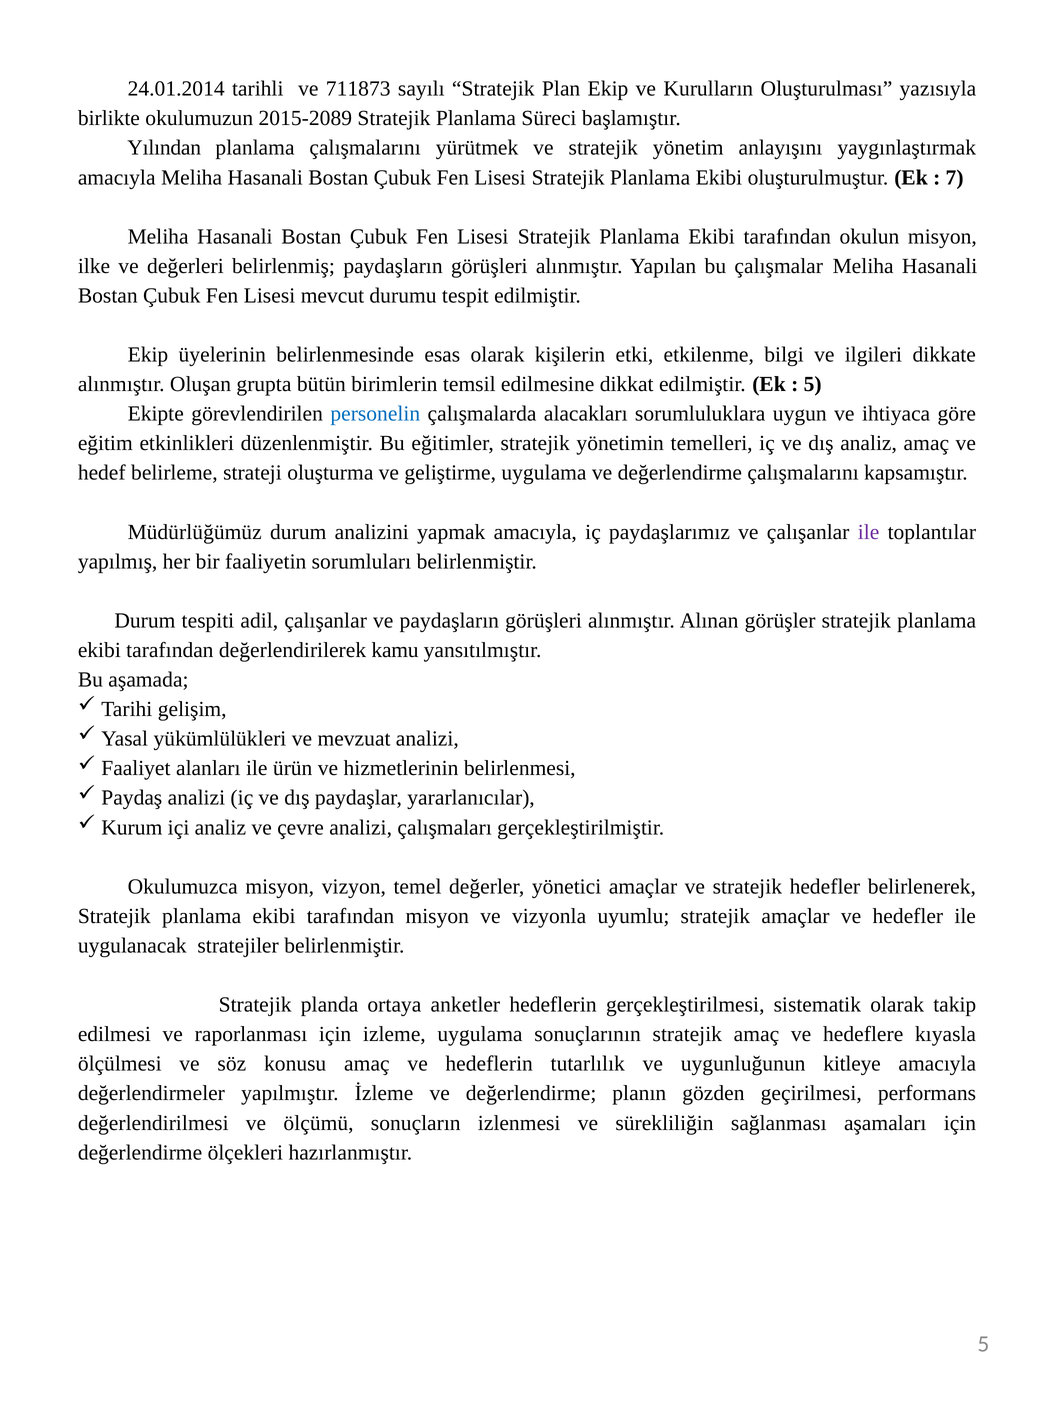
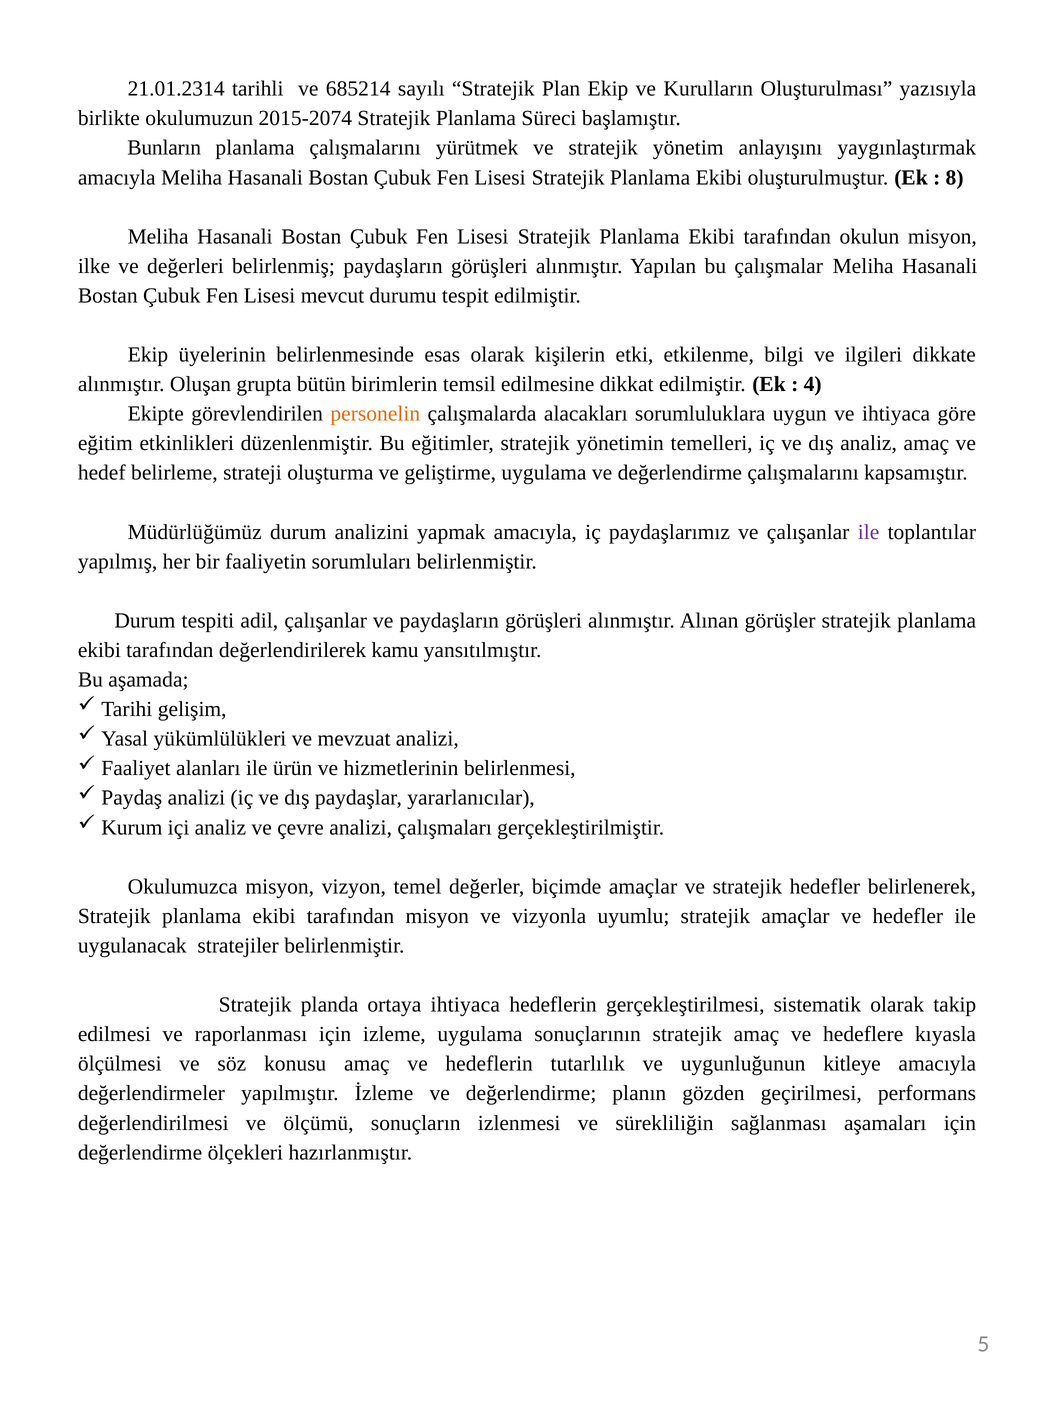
24.01.2014: 24.01.2014 -> 21.01.2314
711873: 711873 -> 685214
2015-2089: 2015-2089 -> 2015-2074
Yılından: Yılından -> Bunların
7: 7 -> 8
5 at (813, 384): 5 -> 4
personelin colour: blue -> orange
yönetici: yönetici -> biçimde
ortaya anketler: anketler -> ihtiyaca
